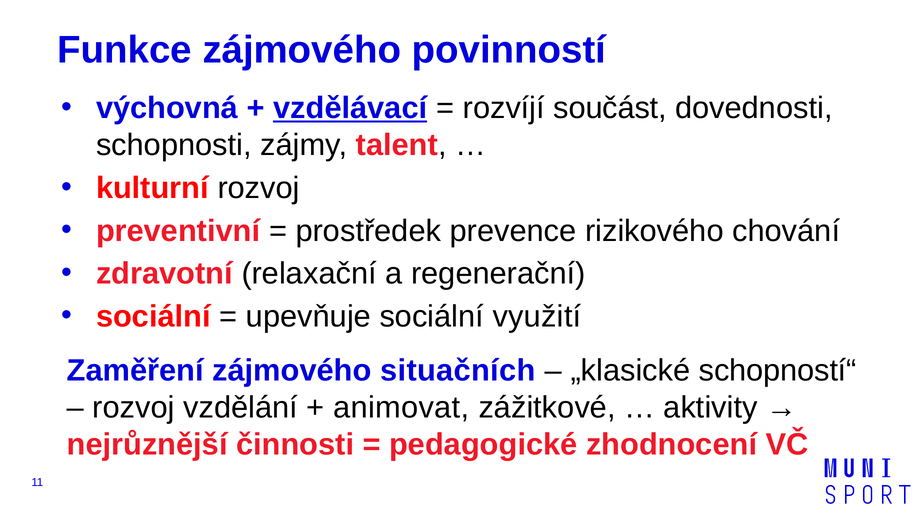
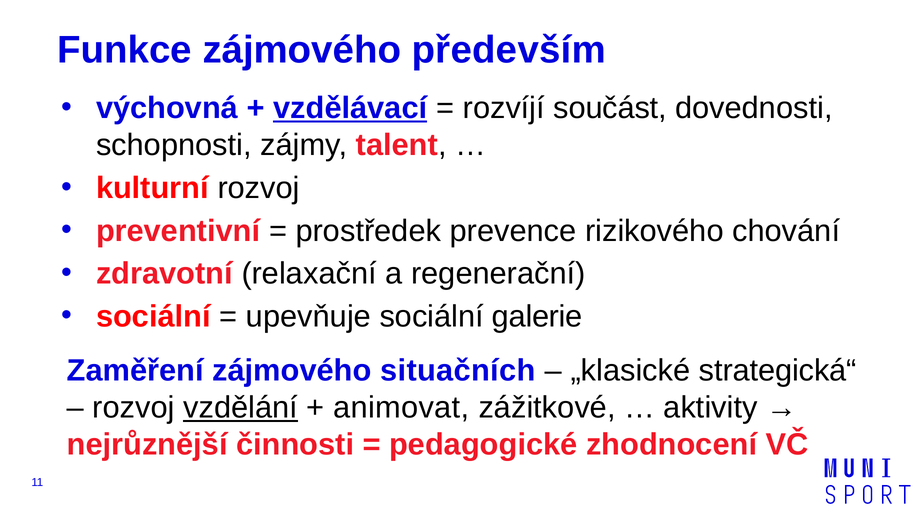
povinností: povinností -> především
využití: využití -> galerie
schopností“: schopností“ -> strategická“
vzdělání underline: none -> present
